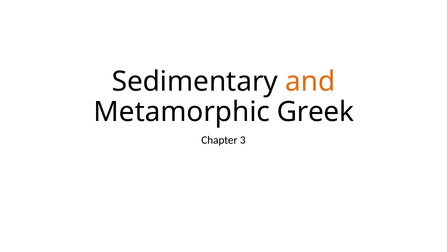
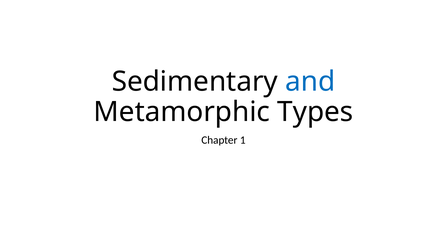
and colour: orange -> blue
Greek: Greek -> Types
3: 3 -> 1
